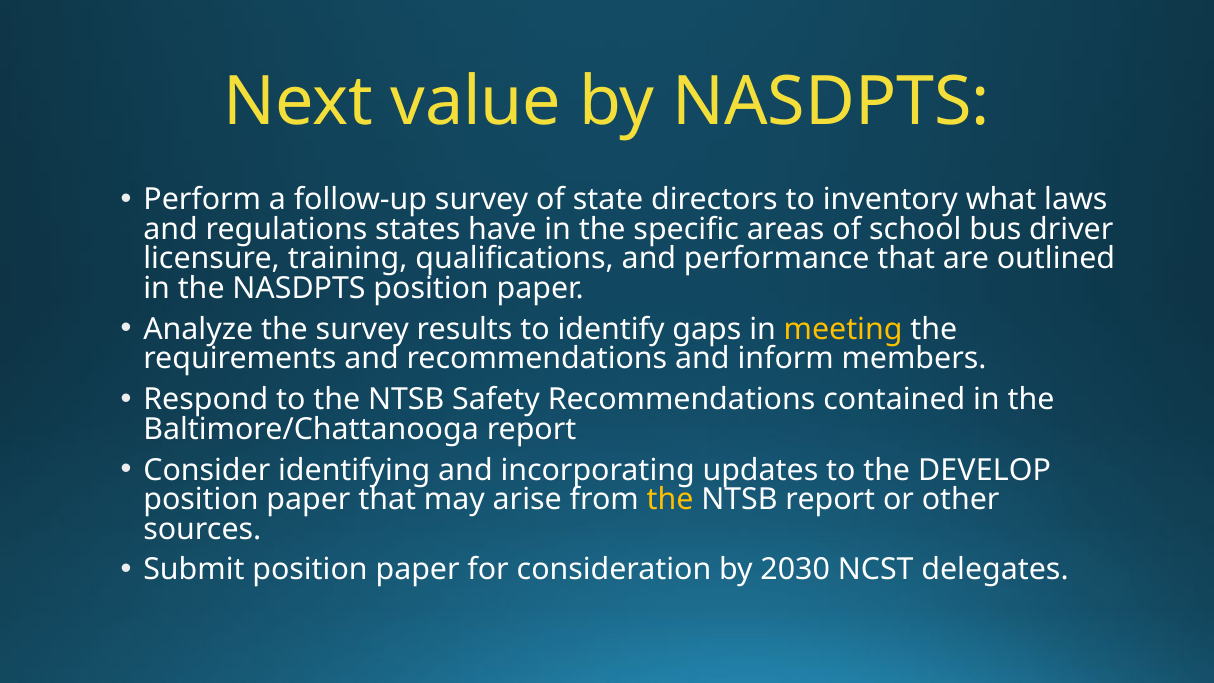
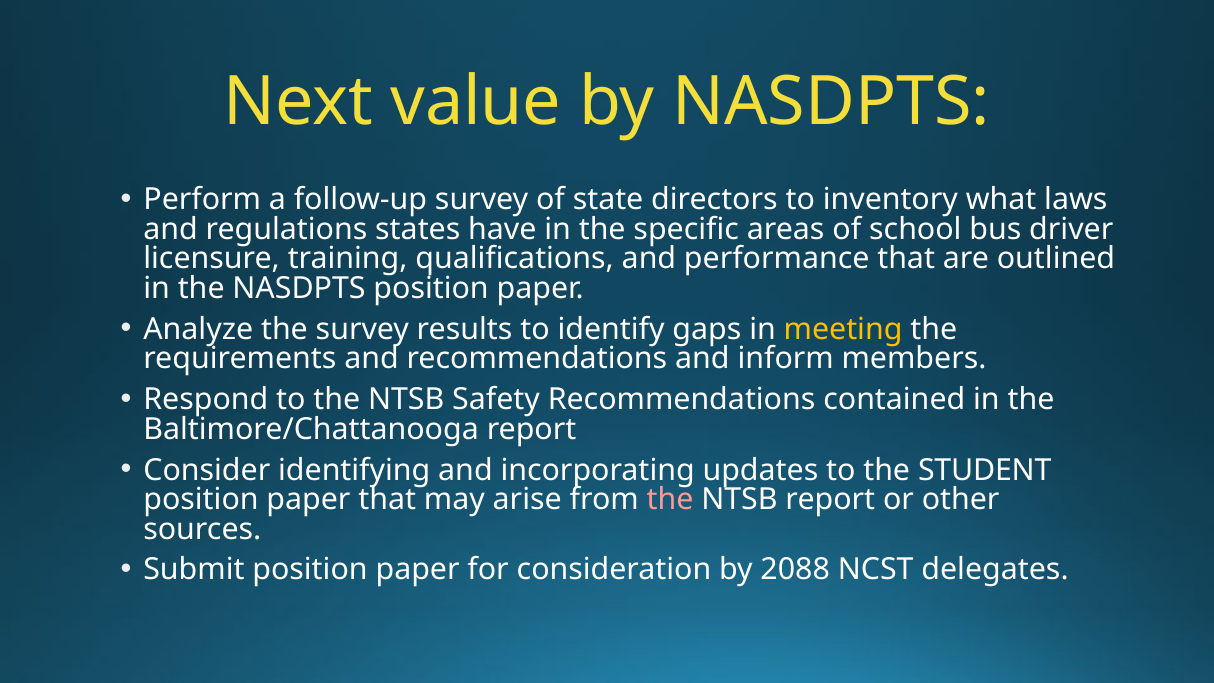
DEVELOP: DEVELOP -> STUDENT
the at (670, 499) colour: yellow -> pink
2030: 2030 -> 2088
